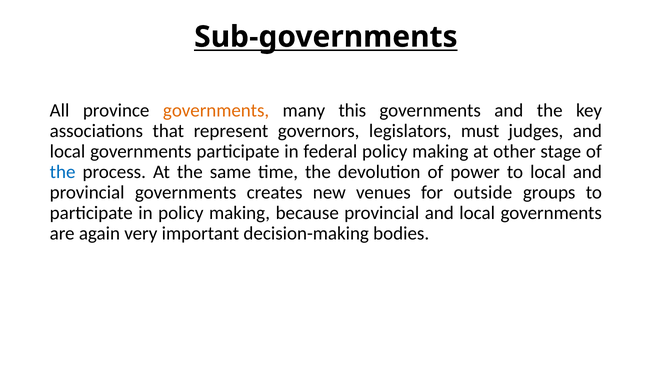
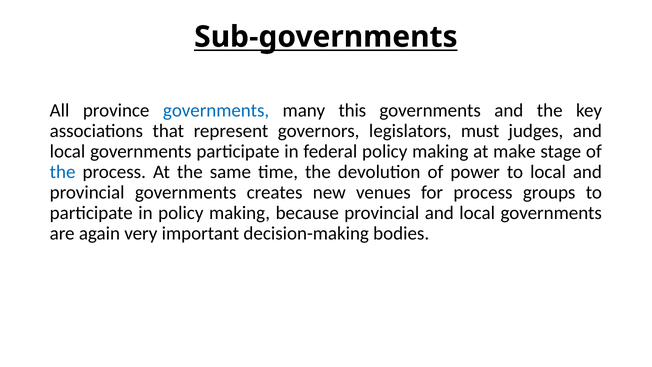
governments at (216, 110) colour: orange -> blue
other: other -> make
for outside: outside -> process
